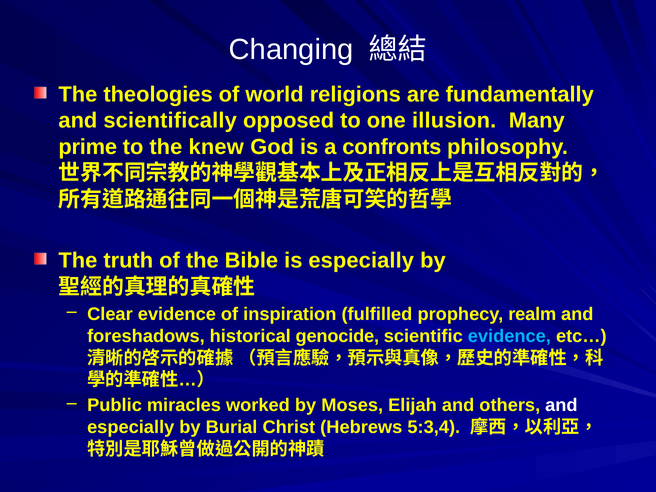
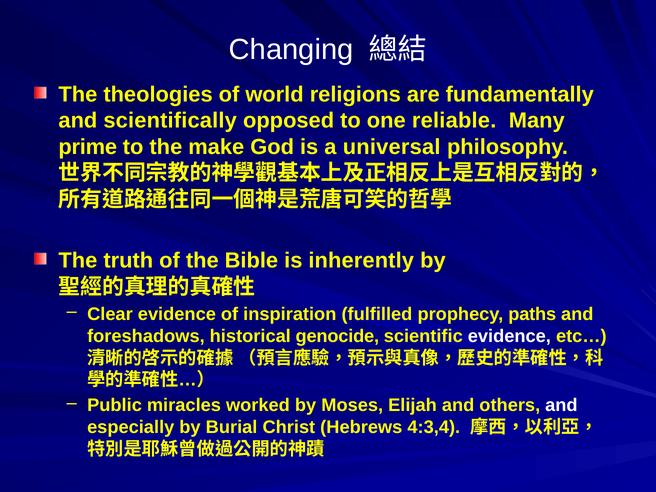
illusion: illusion -> reliable
knew: knew -> make
confronts: confronts -> universal
is especially: especially -> inherently
realm: realm -> paths
evidence at (509, 336) colour: light blue -> white
5:3,4: 5:3,4 -> 4:3,4
